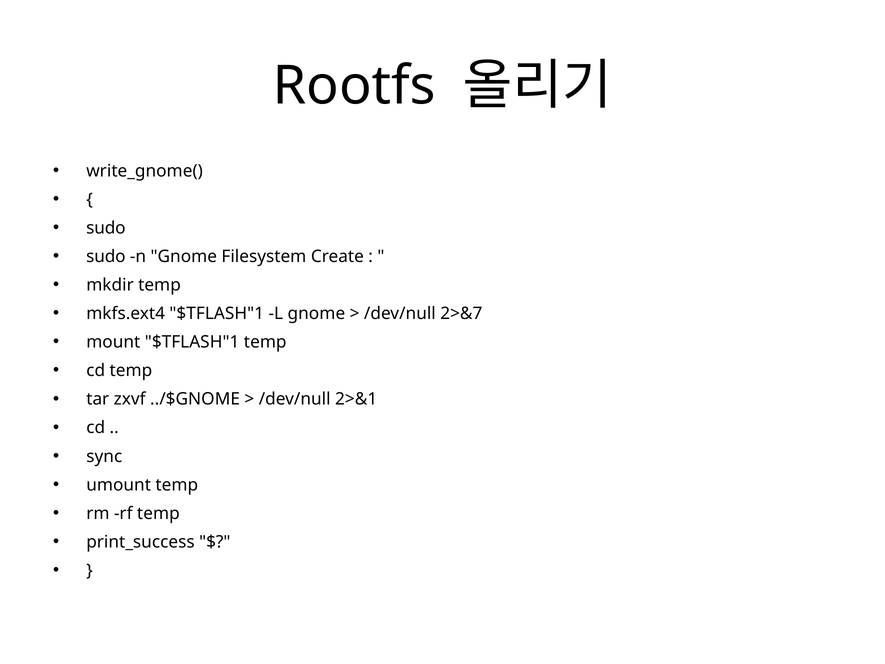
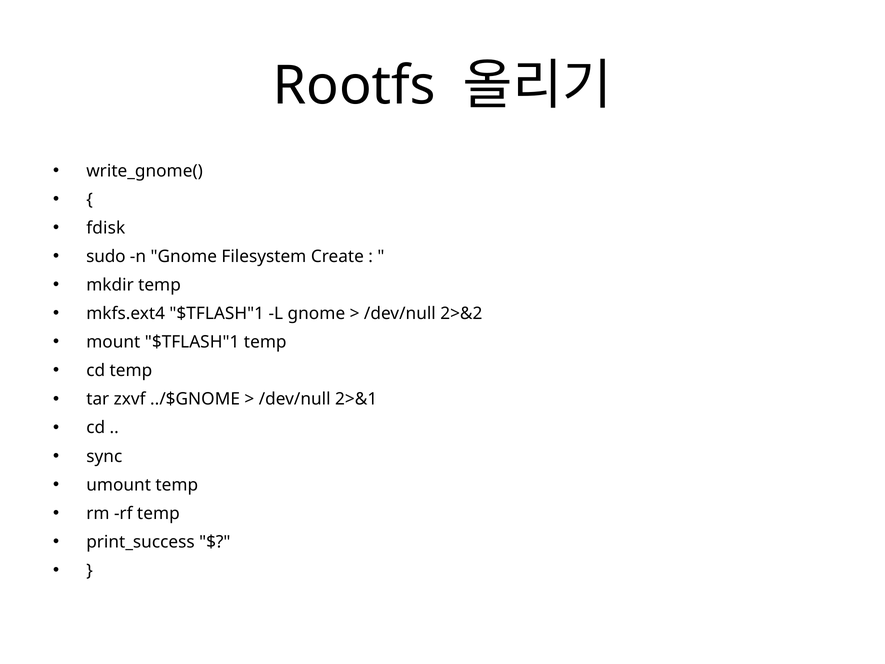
sudo at (106, 228): sudo -> fdisk
2>&7: 2>&7 -> 2>&2
